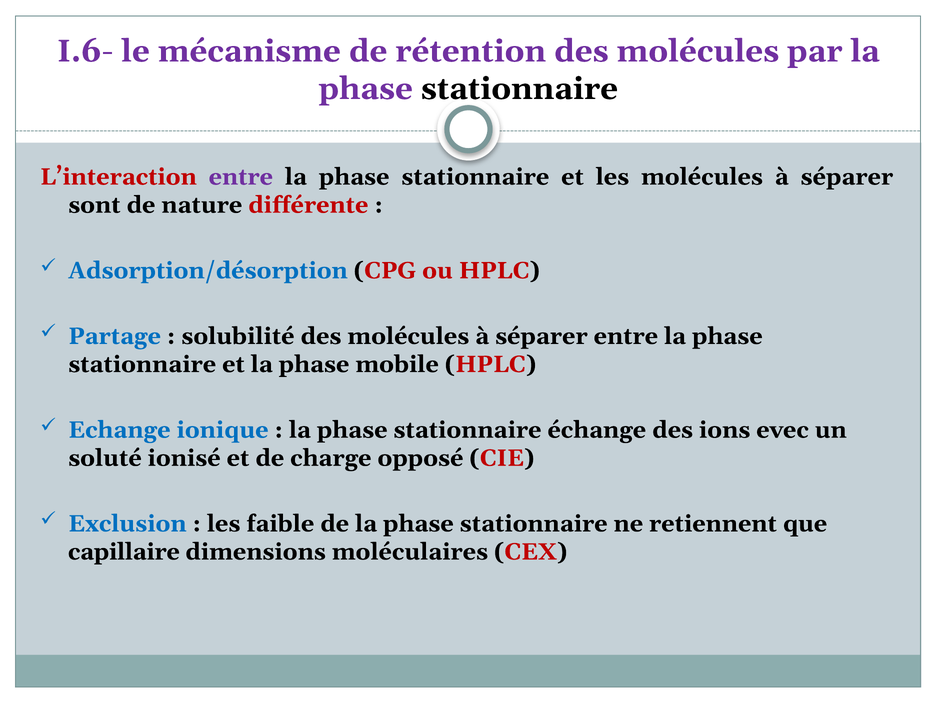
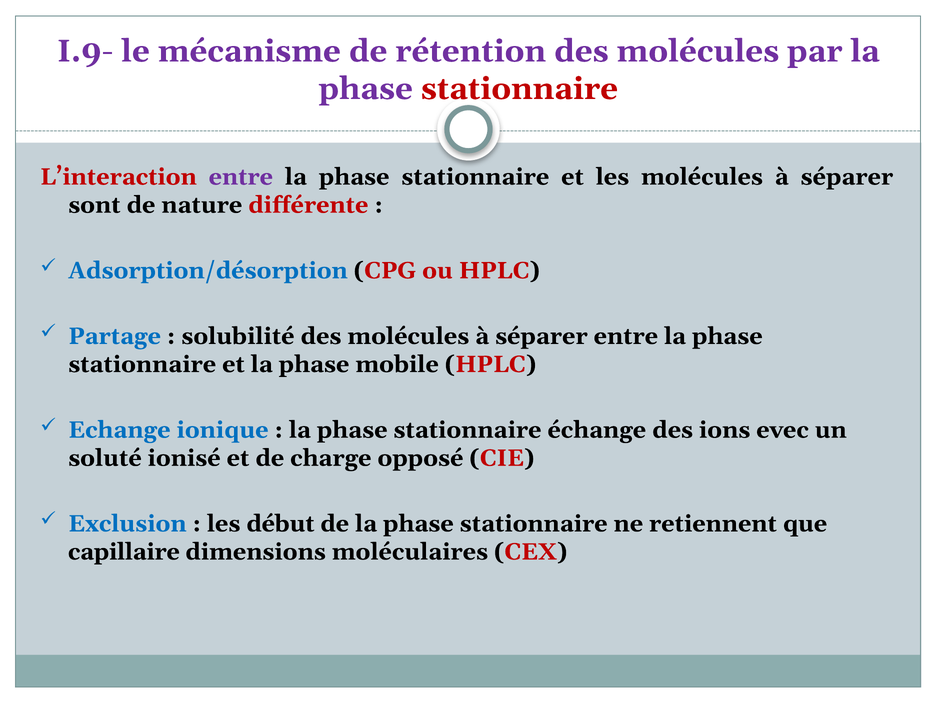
I.6-: I.6- -> I.9-
stationnaire at (519, 89) colour: black -> red
faible: faible -> début
